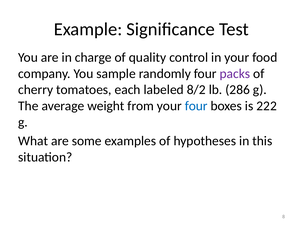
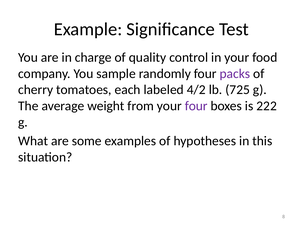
8/2: 8/2 -> 4/2
286: 286 -> 725
four at (196, 106) colour: blue -> purple
